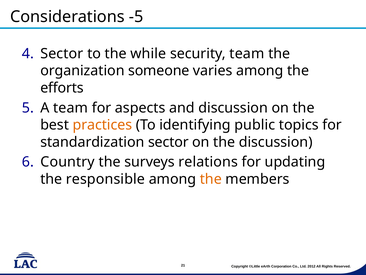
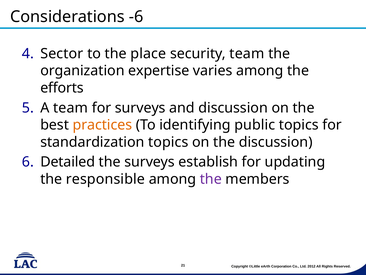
-5: -5 -> -6
while: while -> place
someone: someone -> expertise
for aspects: aspects -> surveys
standardization sector: sector -> topics
Country: Country -> Detailed
relations: relations -> establish
the at (211, 179) colour: orange -> purple
